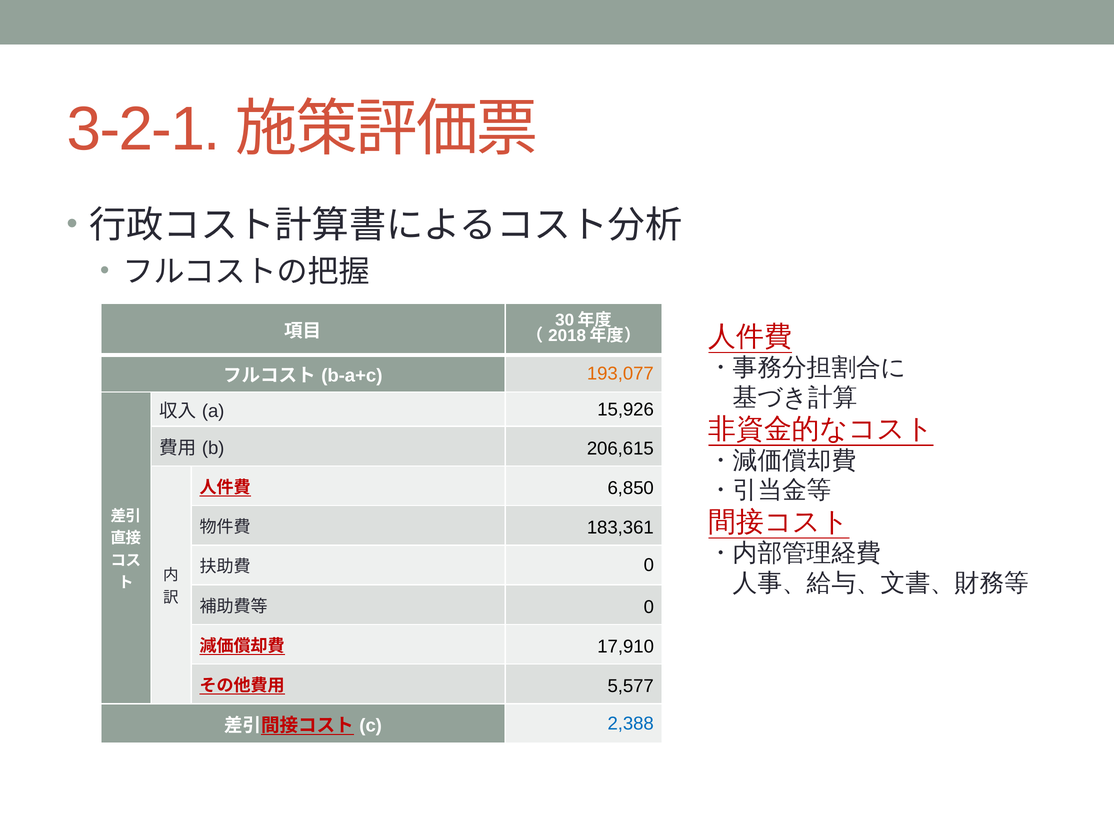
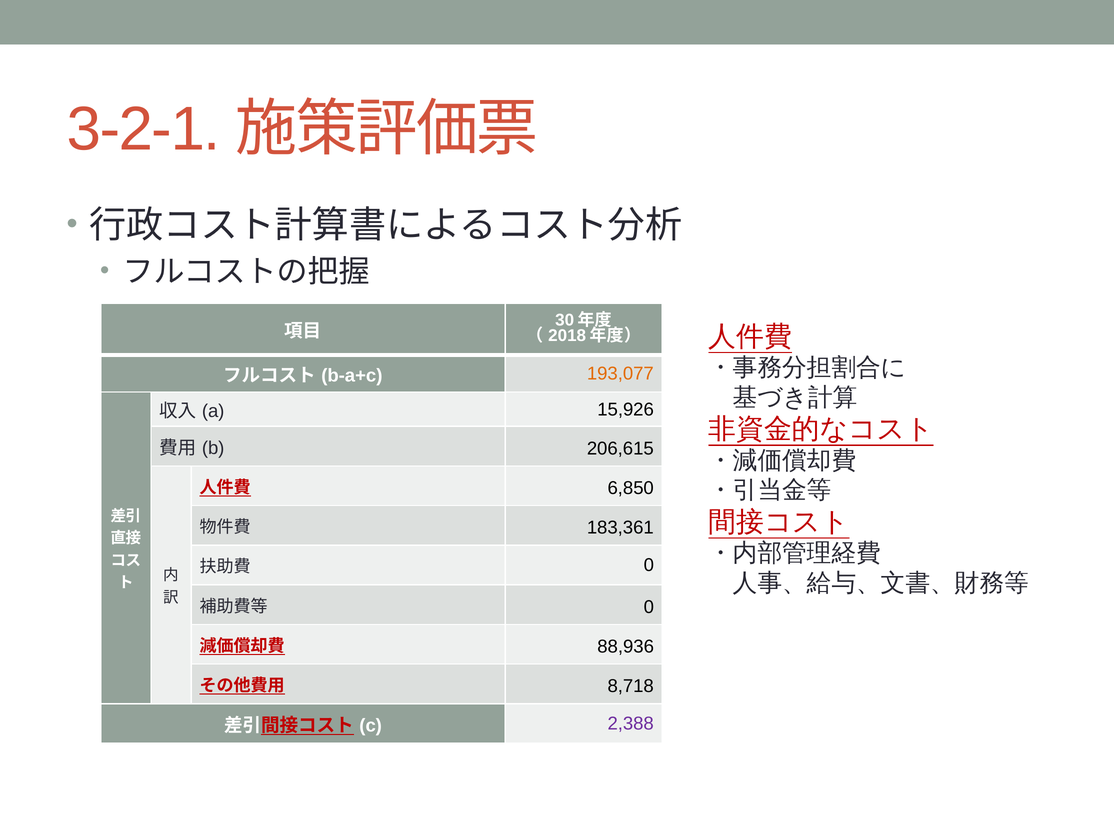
17,910: 17,910 -> 88,936
5,577: 5,577 -> 8,718
2,388 colour: blue -> purple
